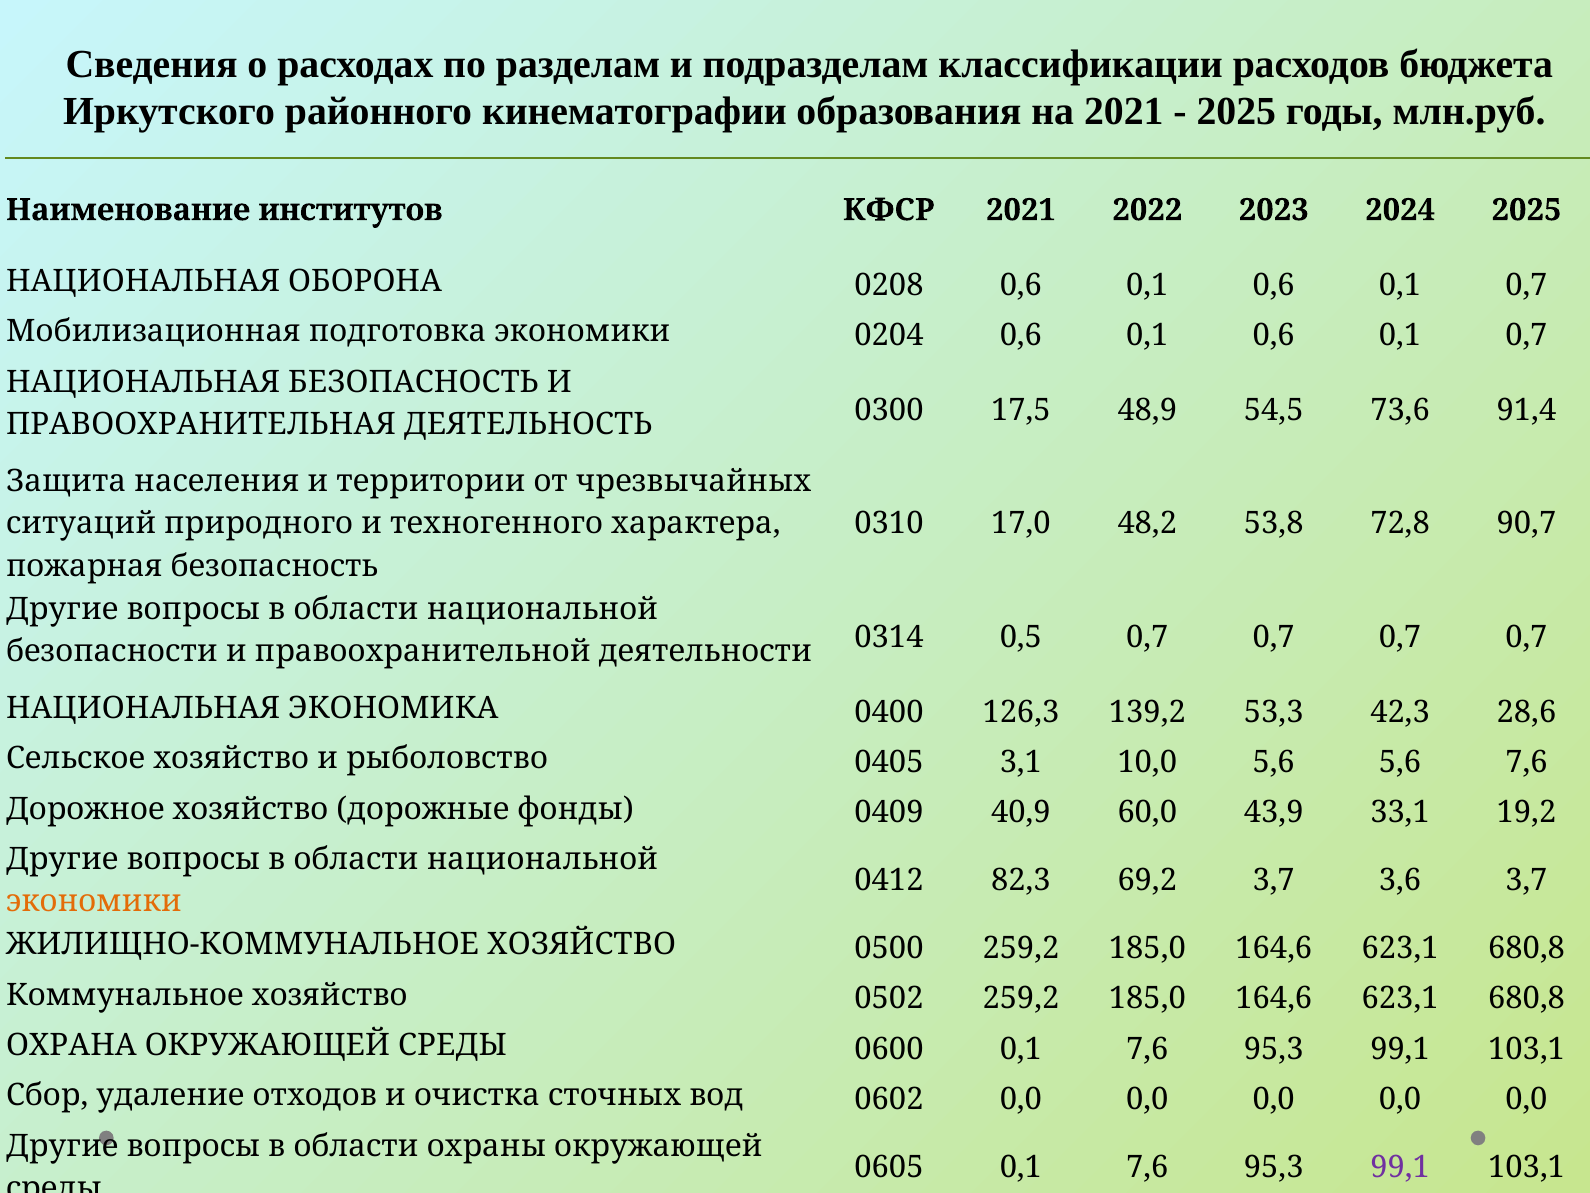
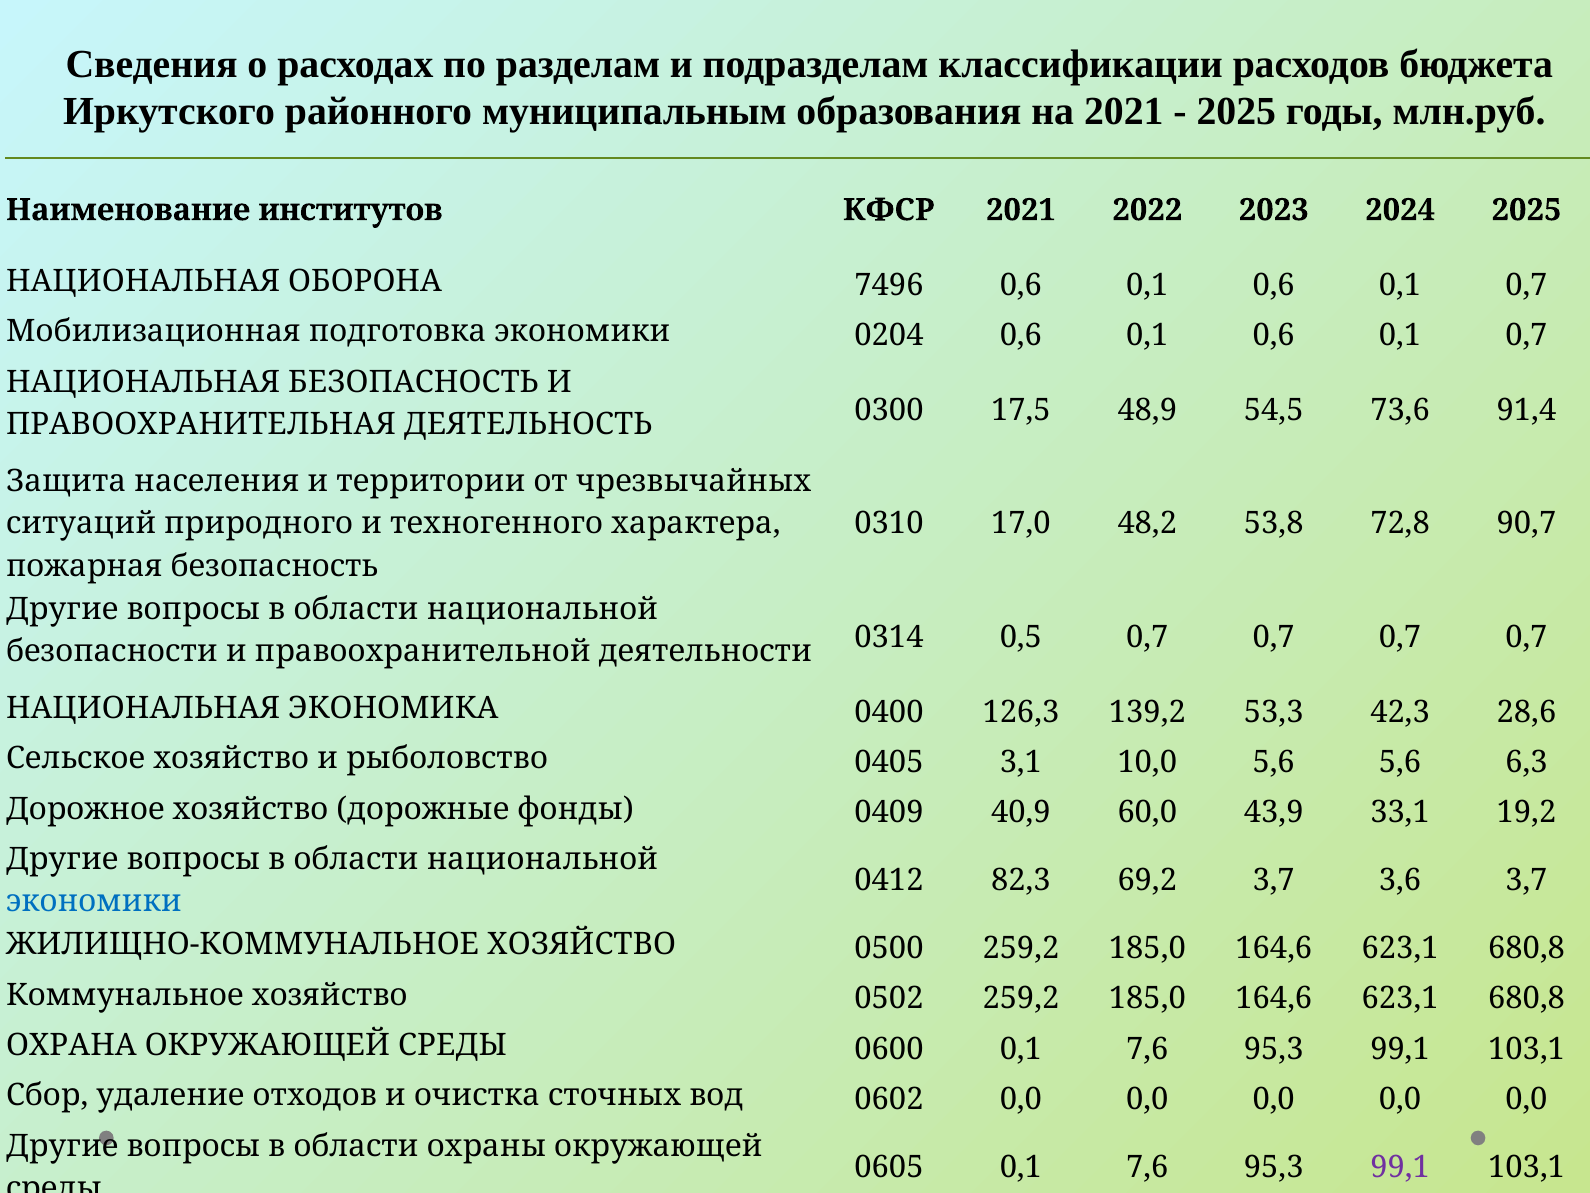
кинематографии: кинематографии -> муниципальным
0208: 0208 -> 7496
5,6 7,6: 7,6 -> 6,3
экономики at (94, 901) colour: orange -> blue
